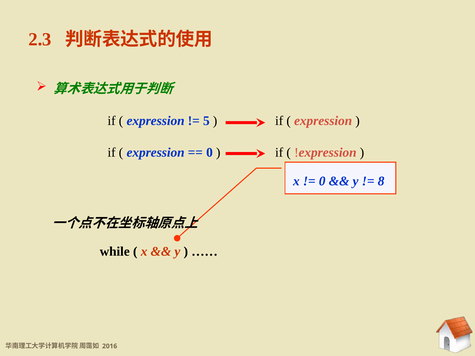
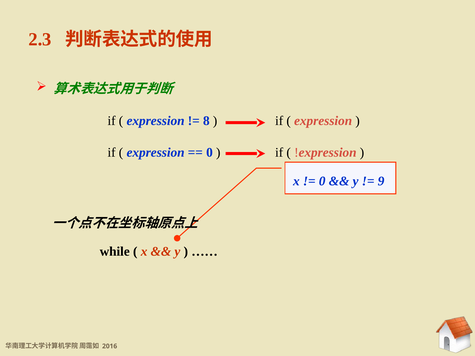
5: 5 -> 8
8: 8 -> 9
